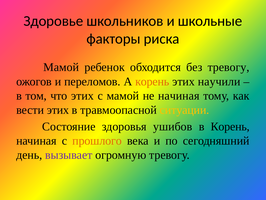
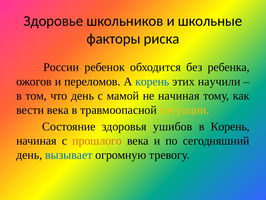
Мамой at (61, 67): Мамой -> России
без тревогу: тревогу -> ребенка
корень at (152, 81) colour: orange -> blue
что этих: этих -> день
вести этих: этих -> века
вызывает colour: purple -> blue
